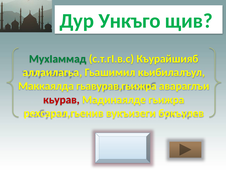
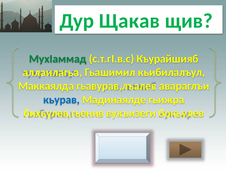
Ункъго: Ункъго -> Щакав
гьавурав,гьижра: гьавурав,гьижра -> гьавурав,лъалев
кьурав colour: red -> blue
рехсарал,гьенив: рехсарал,гьенив -> бихьулев,гьенив
